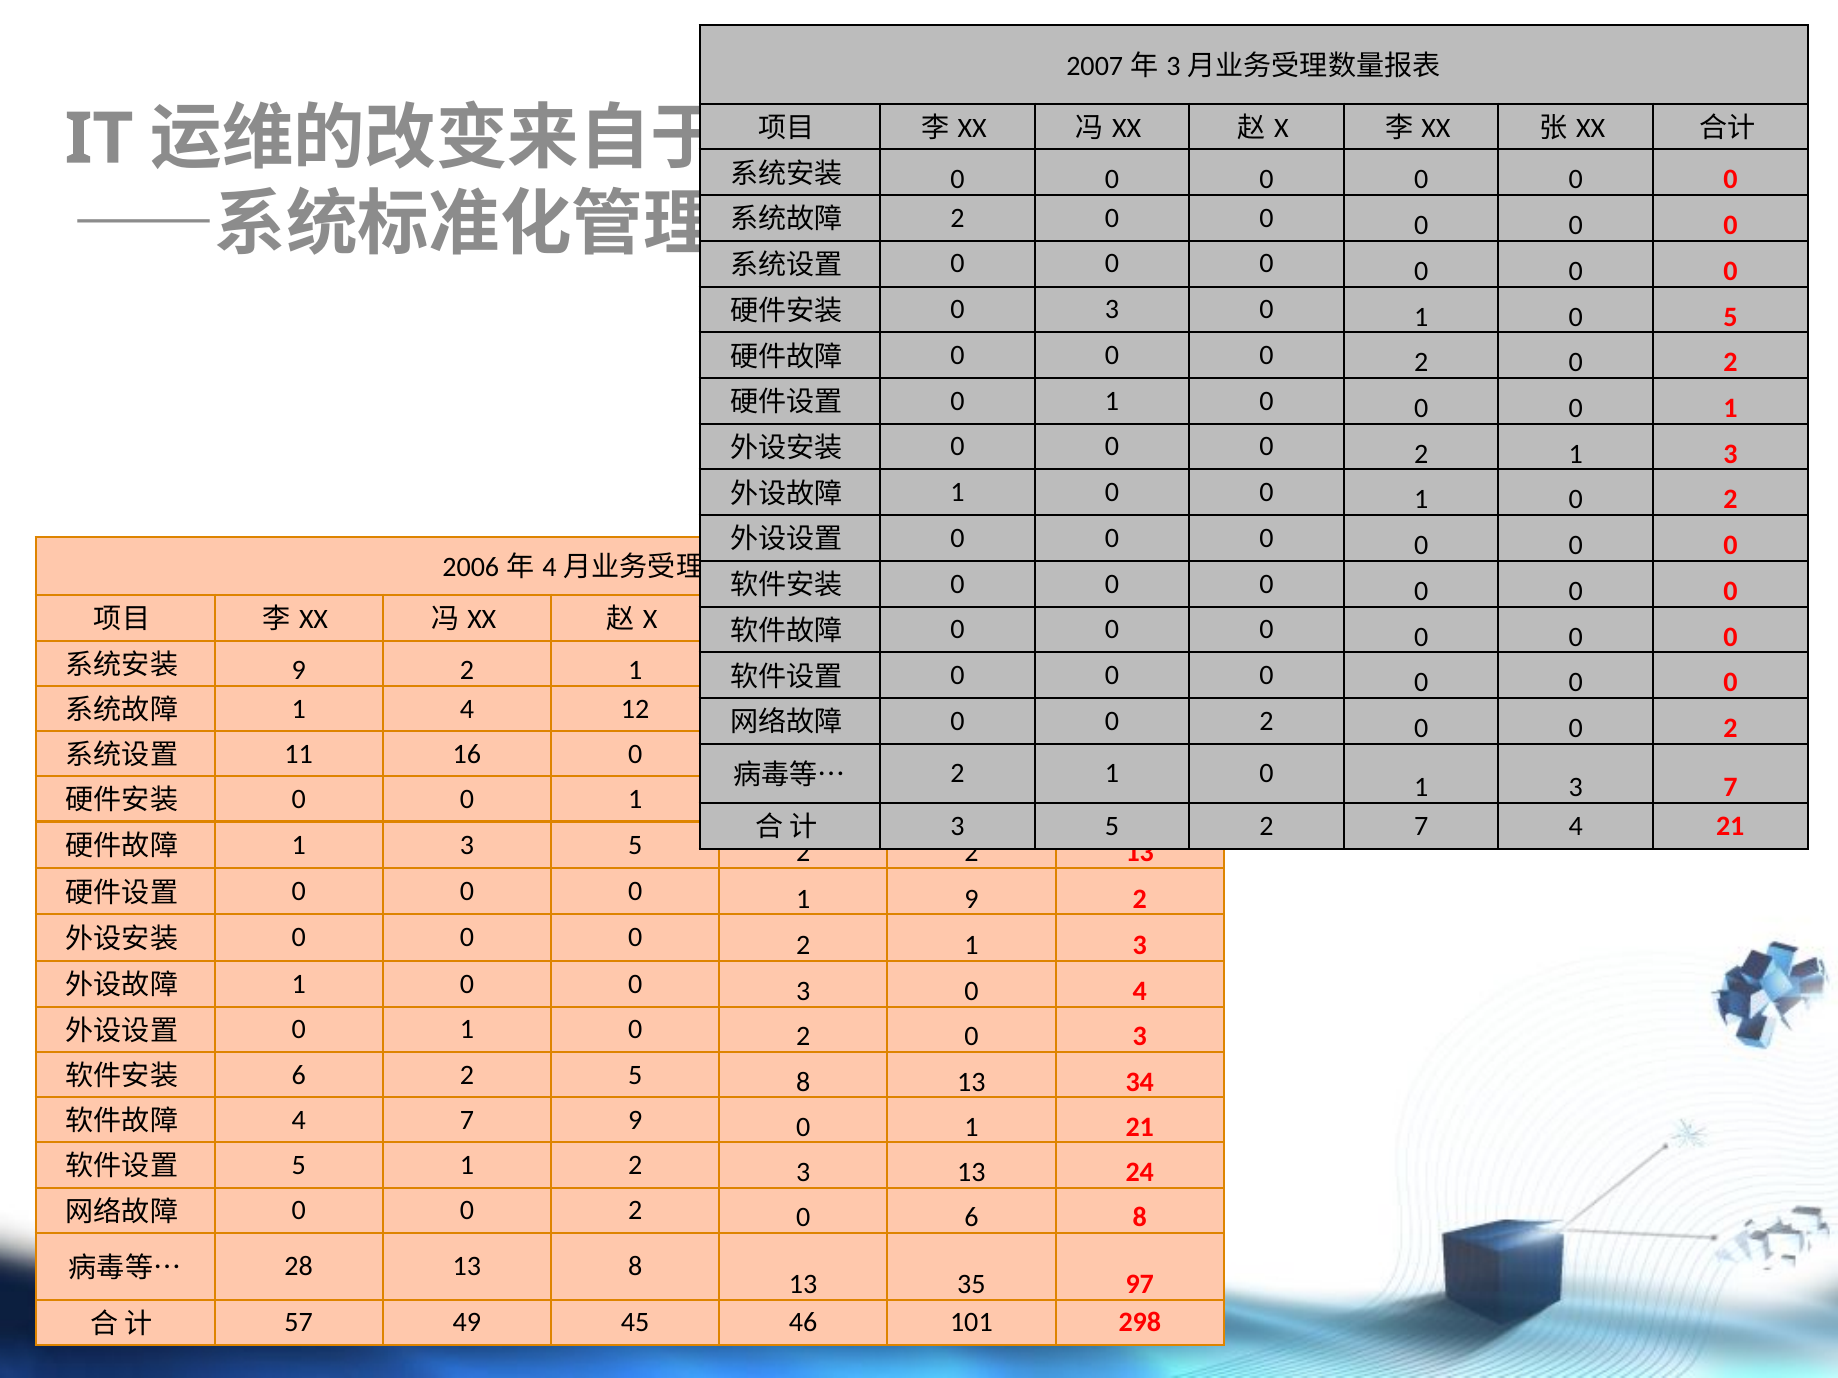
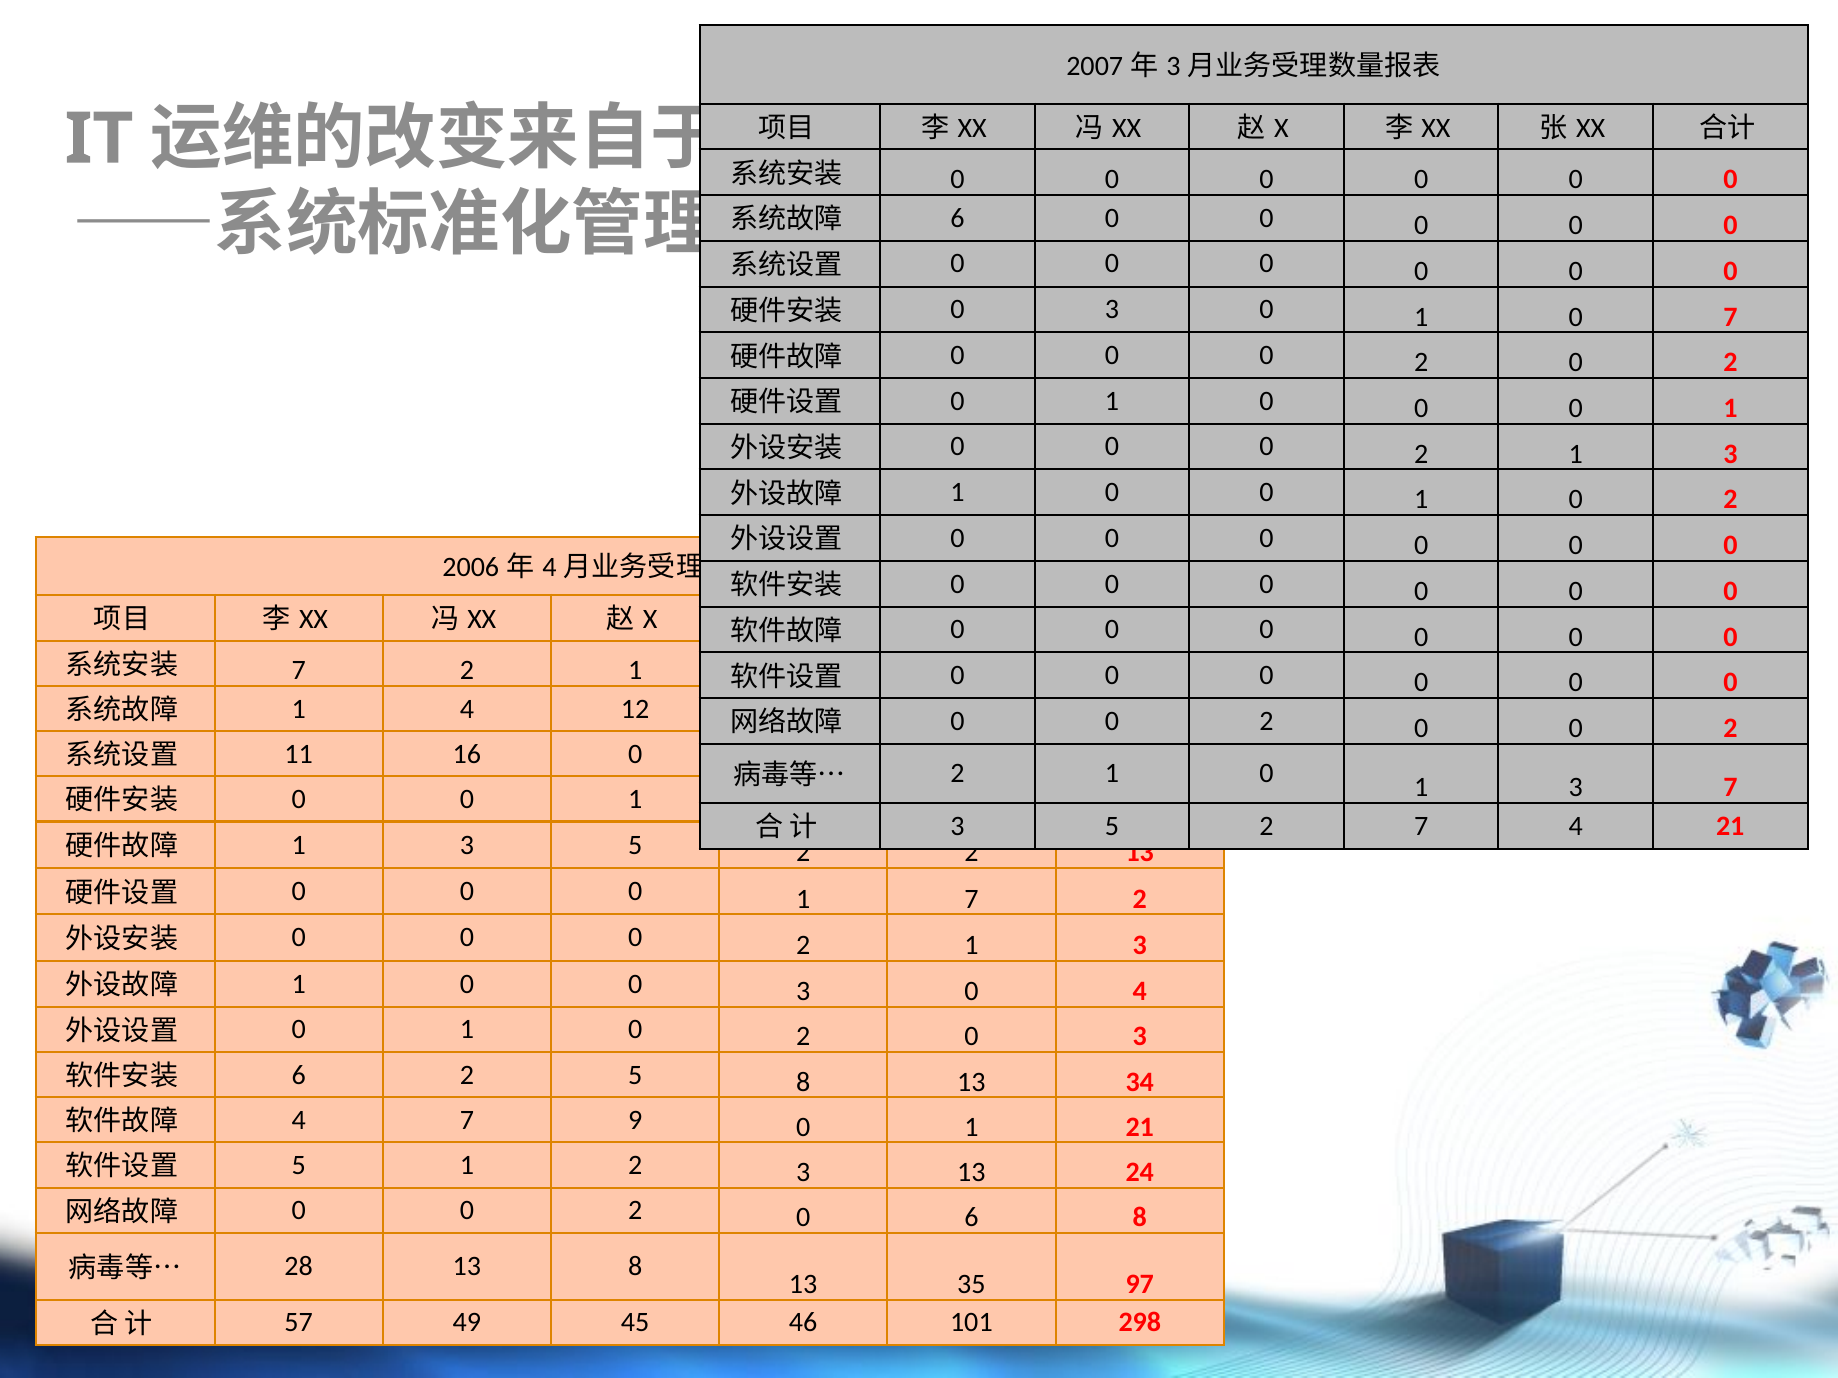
2 at (957, 218): 2 -> 6
0 1 0 5: 5 -> 7
9 at (299, 671): 9 -> 7
1 9: 9 -> 7
